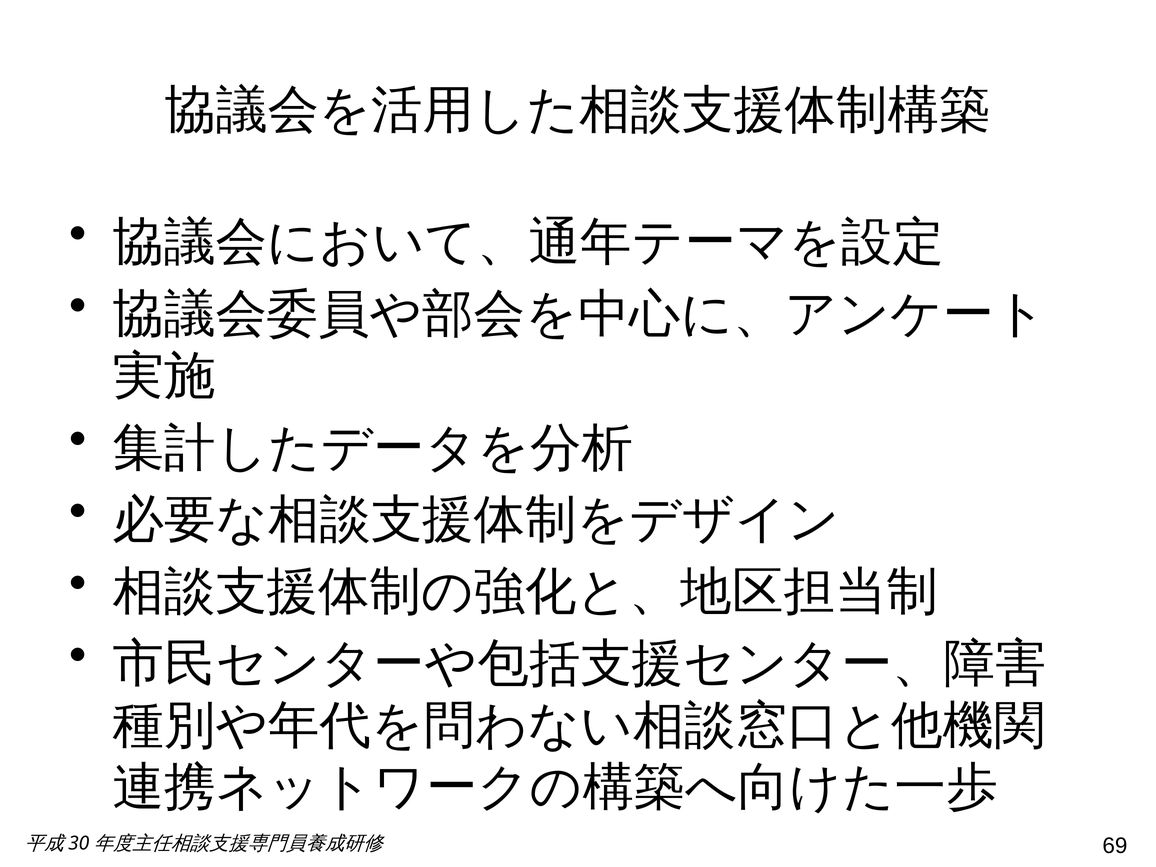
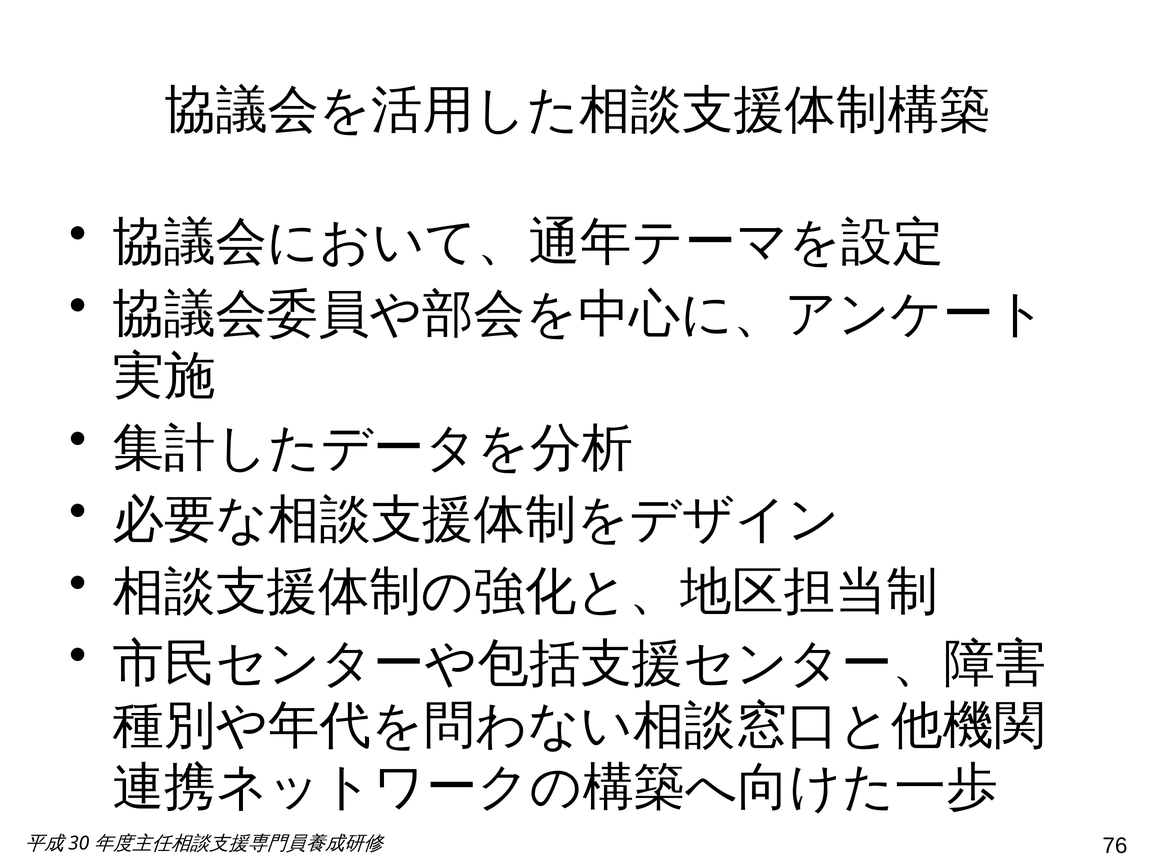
69: 69 -> 76
